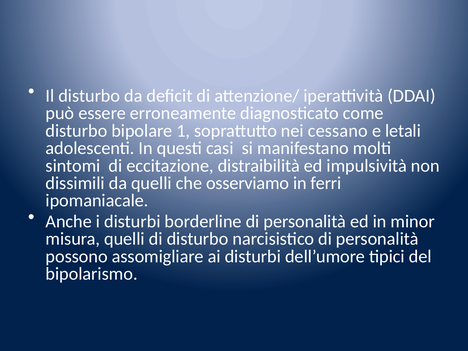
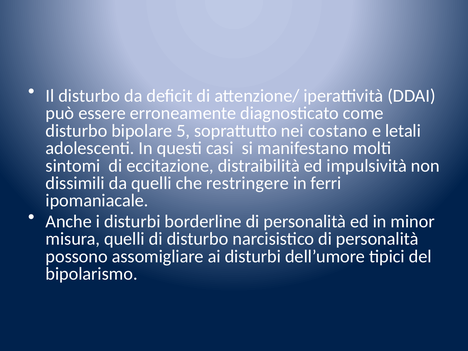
1: 1 -> 5
cessano: cessano -> costano
osserviamo: osserviamo -> restringere
